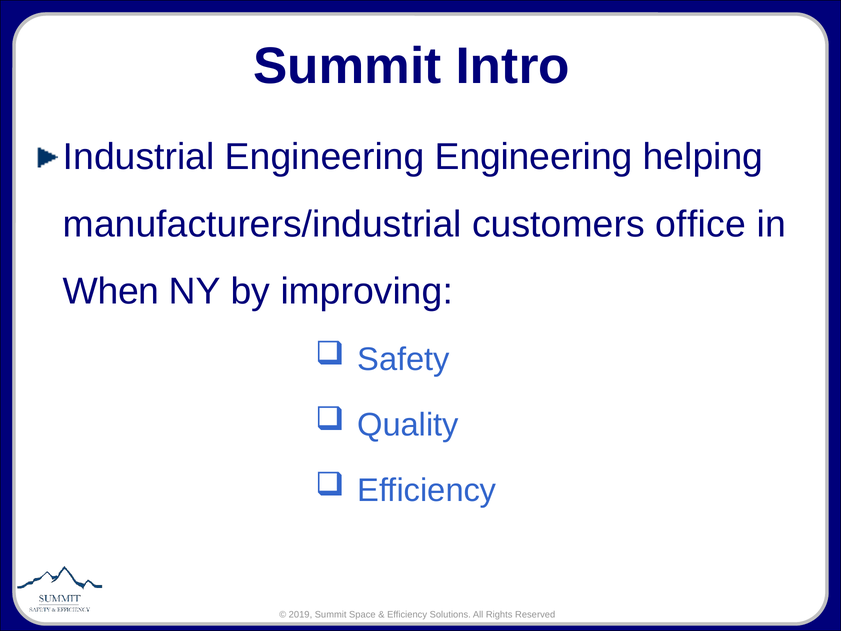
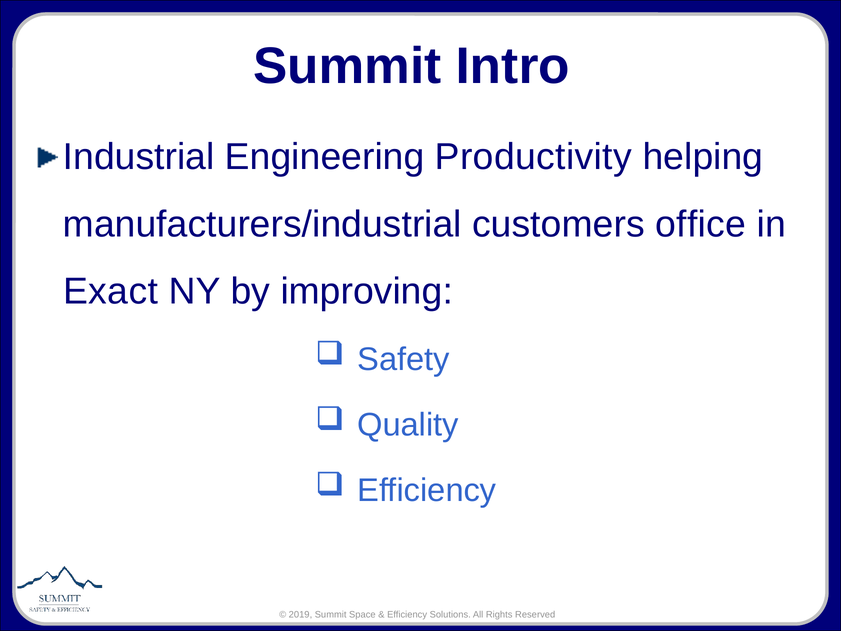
Engineering Engineering: Engineering -> Productivity
When: When -> Exact
